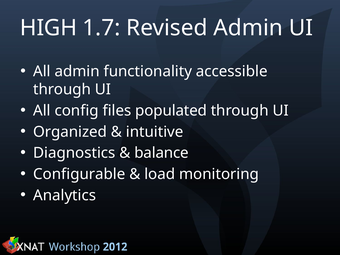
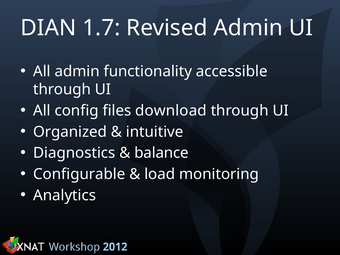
HIGH: HIGH -> DIAN
populated: populated -> download
